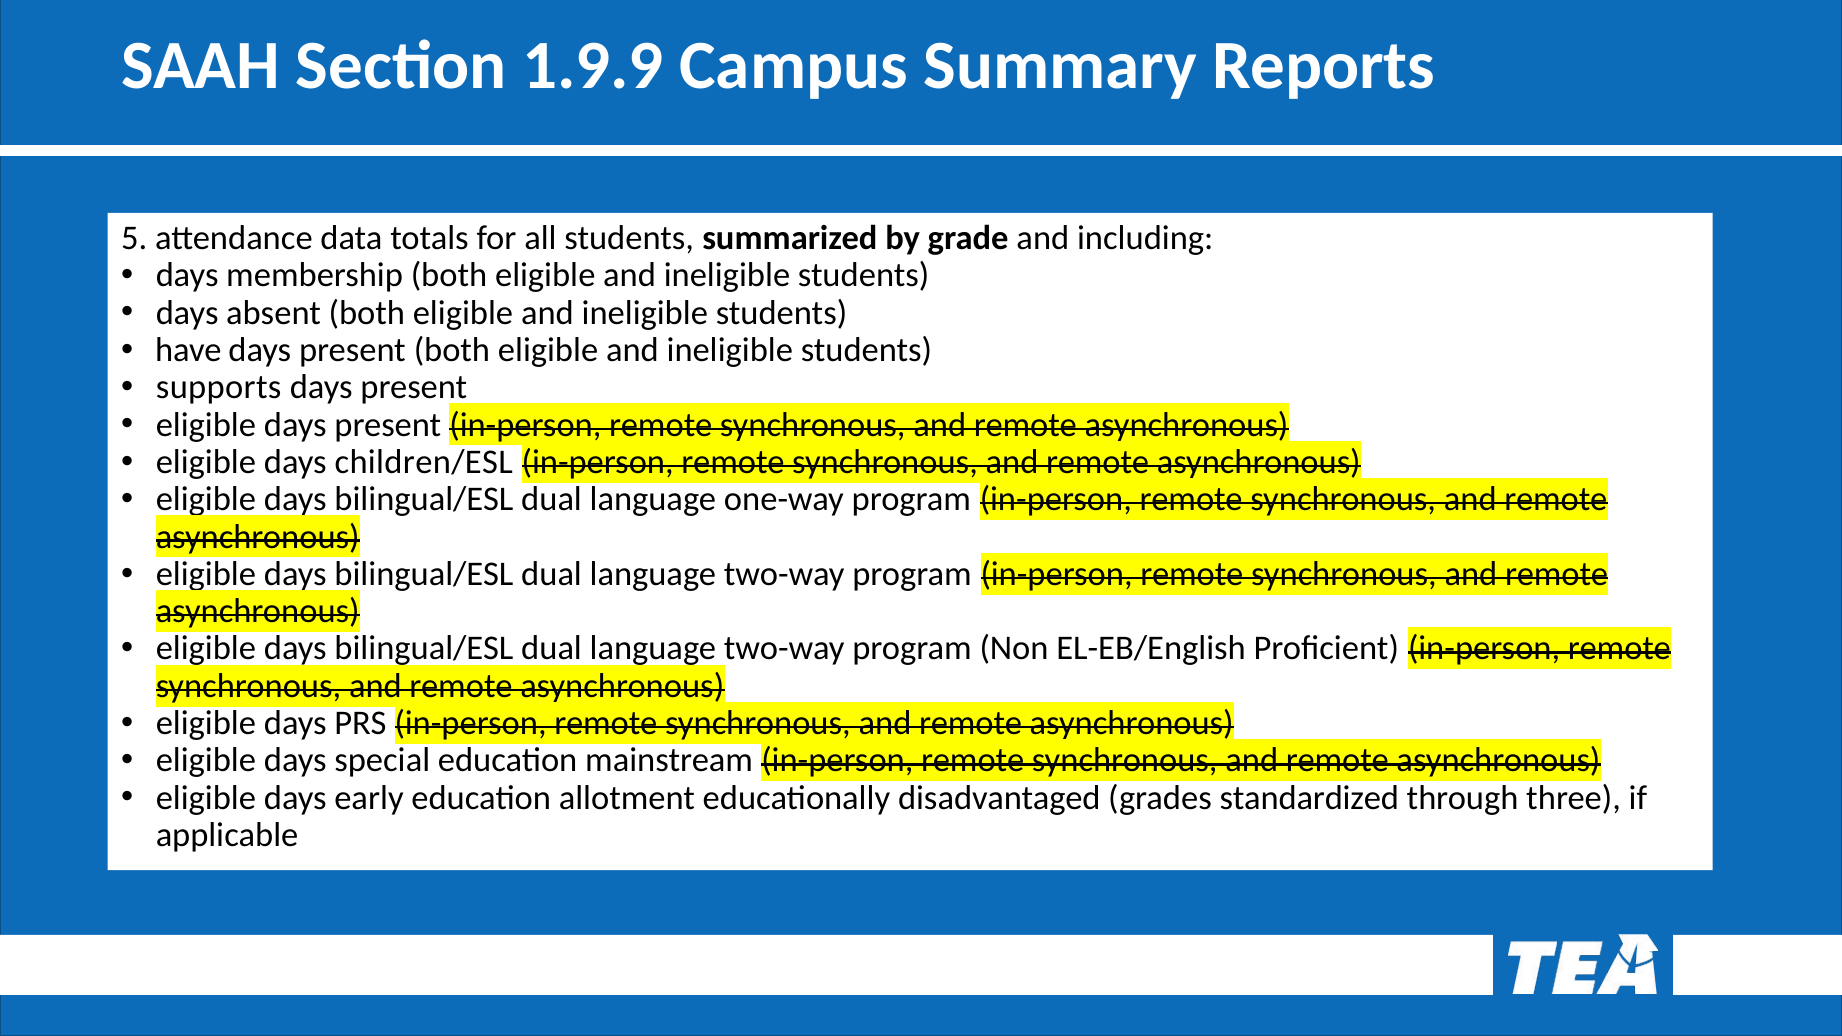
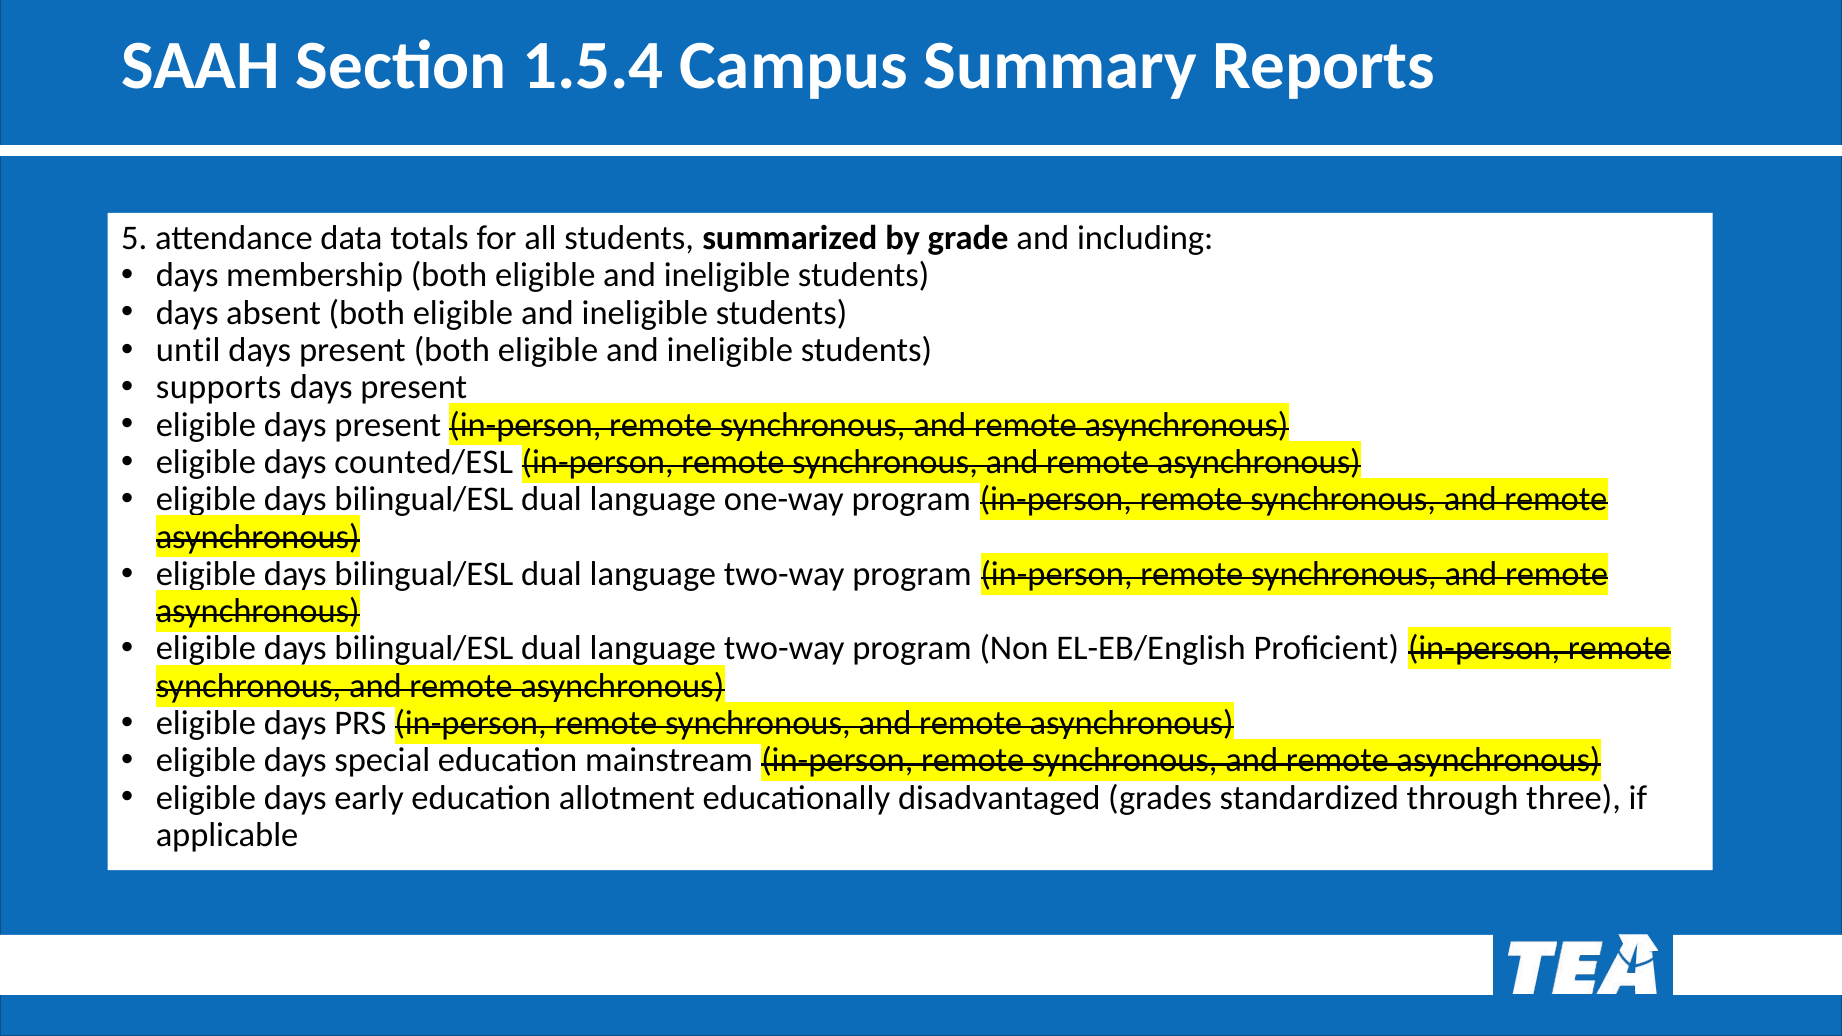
1.9.9: 1.9.9 -> 1.5.4
have: have -> until
children/ESL: children/ESL -> counted/ESL
